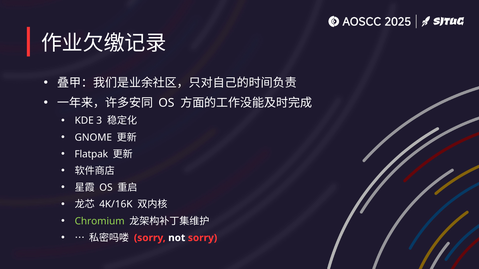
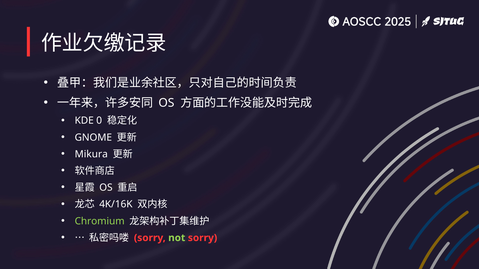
3: 3 -> 0
Flatpak: Flatpak -> Mikura
not colour: white -> light green
